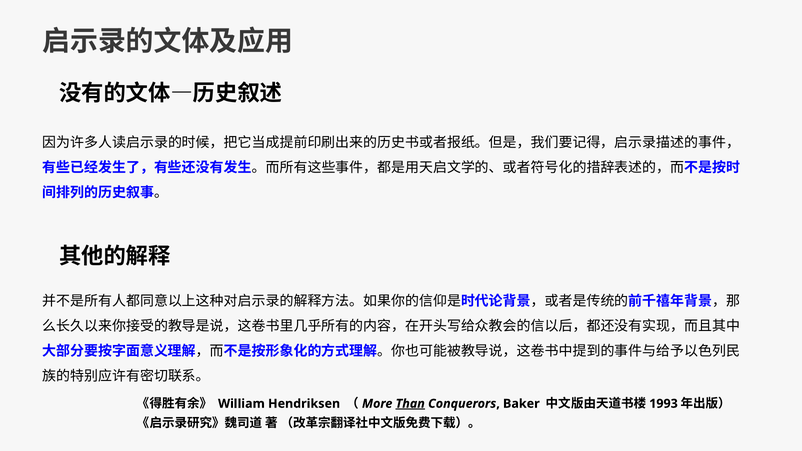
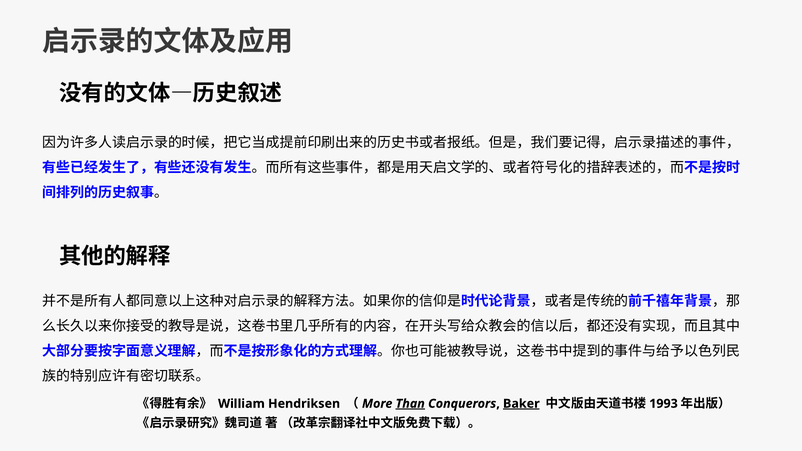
Baker underline: none -> present
